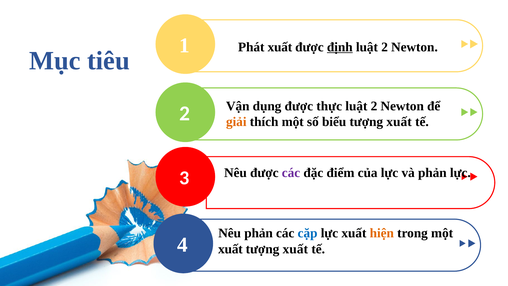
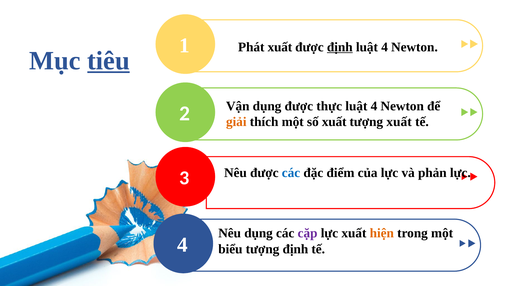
2 at (385, 47): 2 -> 4
tiêu underline: none -> present
2 at (374, 106): 2 -> 4
số biểu: biểu -> xuất
các at (291, 173) colour: purple -> blue
Nêu phản: phản -> dụng
cặp colour: blue -> purple
xuất at (230, 249): xuất -> biểu
xuất at (295, 249): xuất -> định
